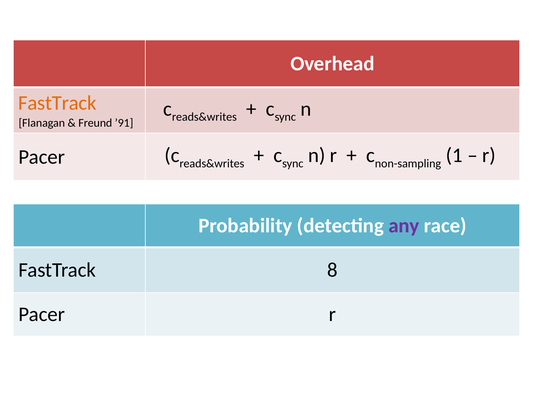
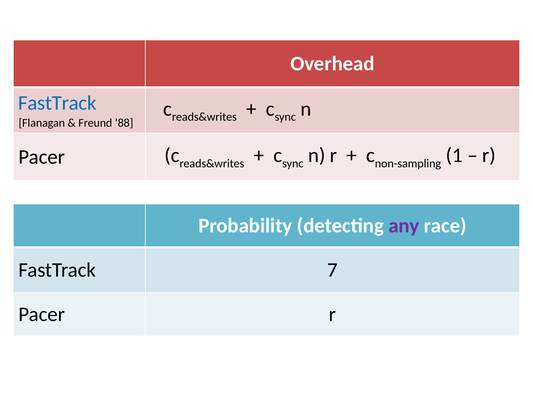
FastTrack at (57, 103) colour: orange -> blue
’91: ’91 -> ’88
8: 8 -> 7
